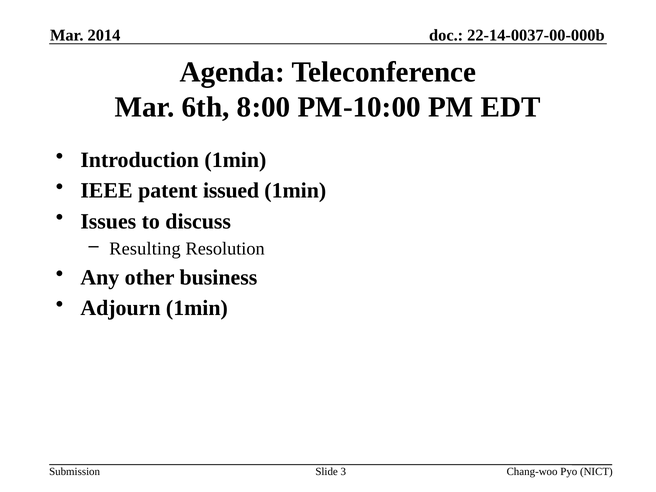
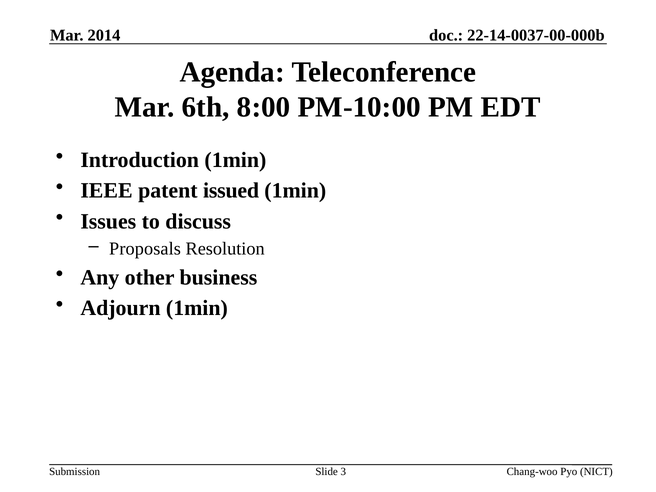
Resulting: Resulting -> Proposals
